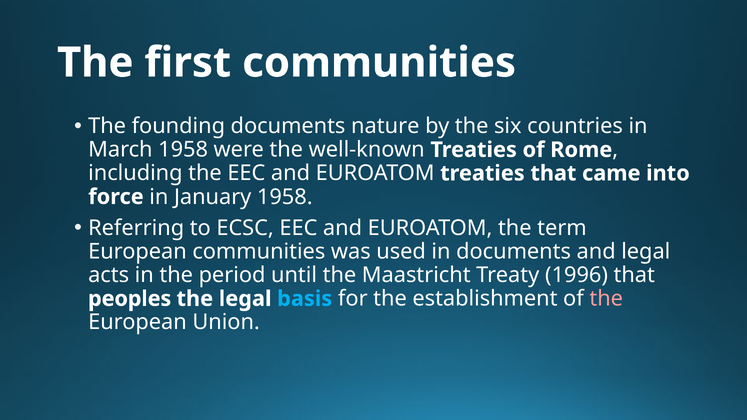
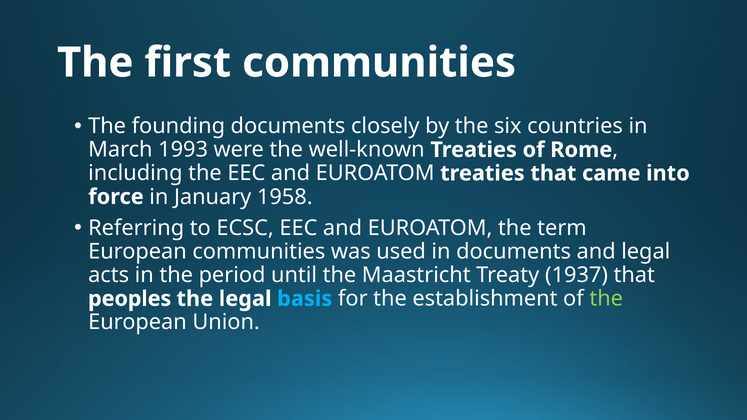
nature: nature -> closely
March 1958: 1958 -> 1993
1996: 1996 -> 1937
the at (606, 299) colour: pink -> light green
